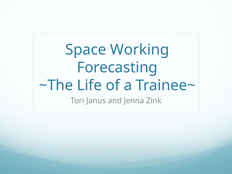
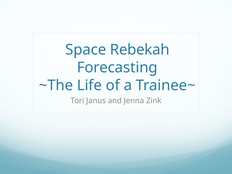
Working: Working -> Rebekah
